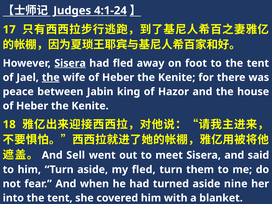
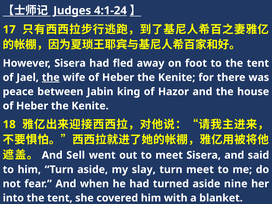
Sisera at (70, 63) underline: present -> none
my fled: fled -> slay
turn them: them -> meet
